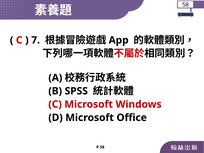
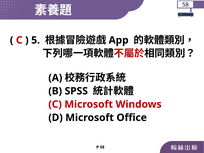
7: 7 -> 5
